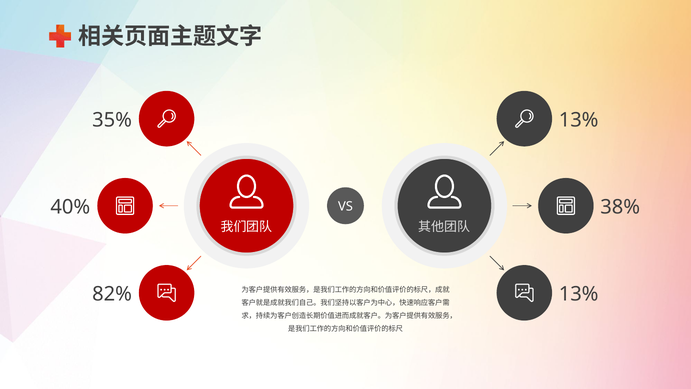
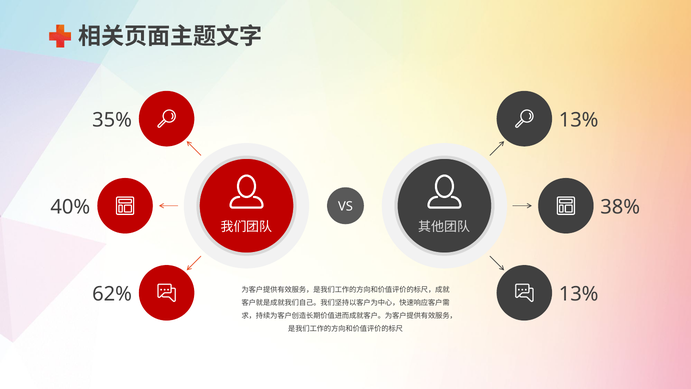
82%: 82% -> 62%
